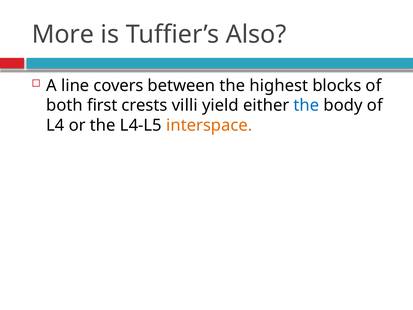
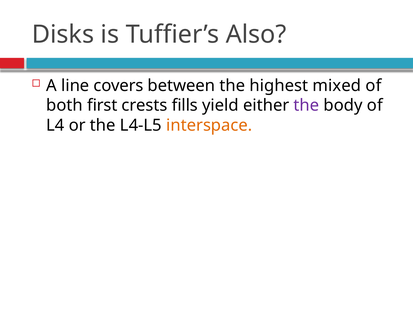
More: More -> Disks
blocks: blocks -> mixed
villi: villi -> fills
the at (306, 105) colour: blue -> purple
